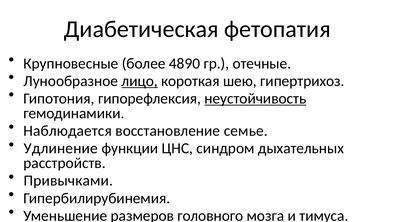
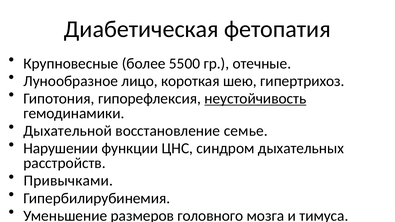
4890: 4890 -> 5500
лицо underline: present -> none
Наблюдается: Наблюдается -> Дыхательной
Удлинение: Удлинение -> Нарушении
